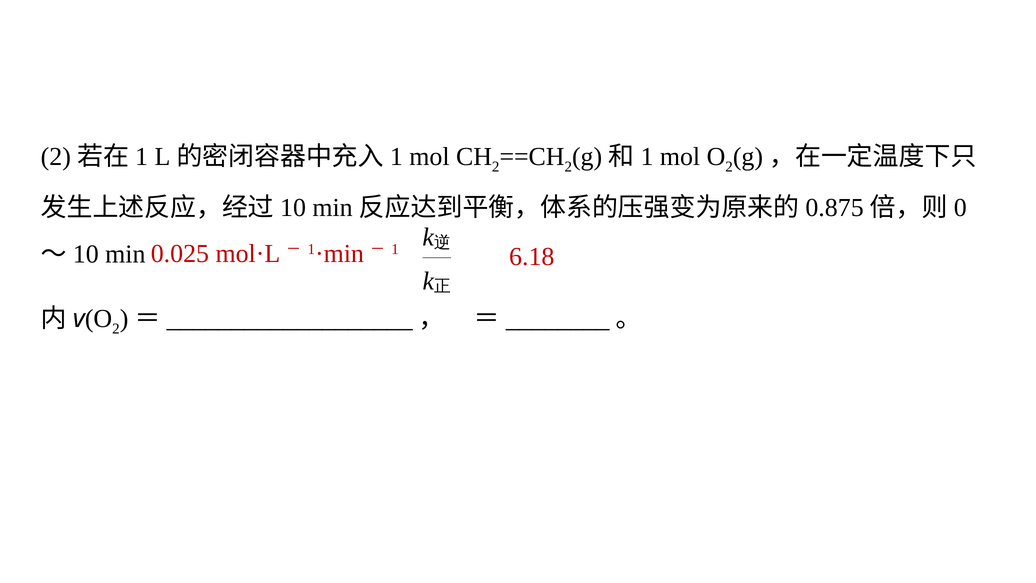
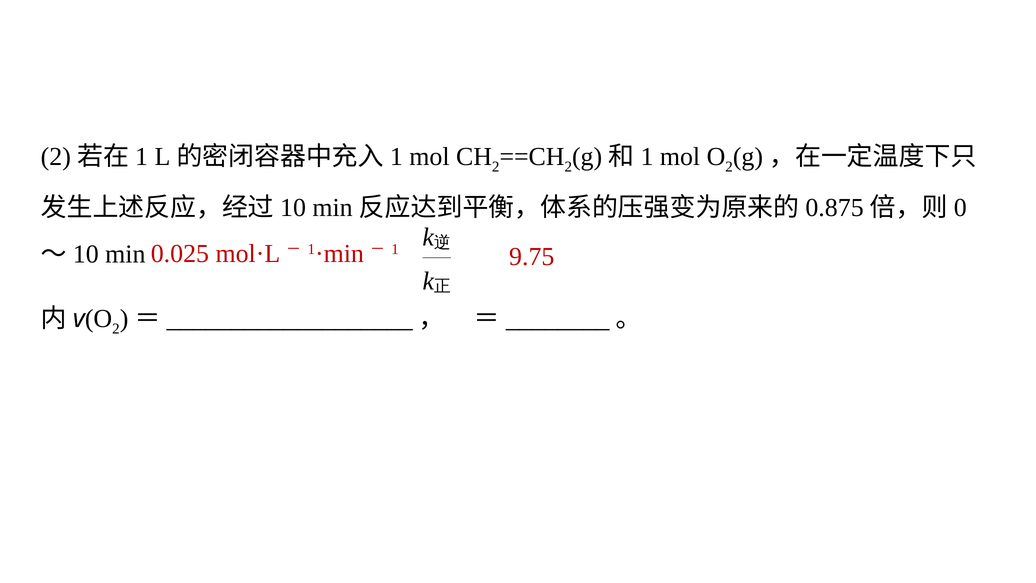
6.18: 6.18 -> 9.75
